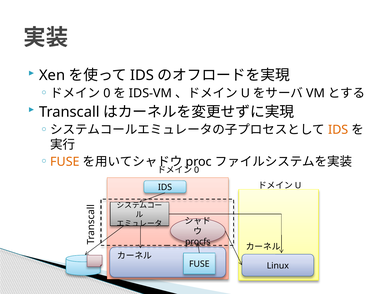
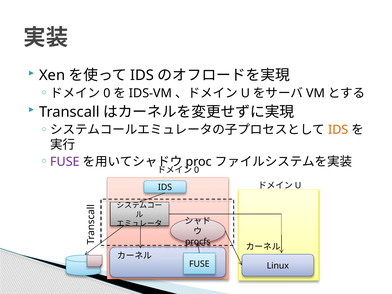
FUSE at (65, 162) colour: orange -> purple
